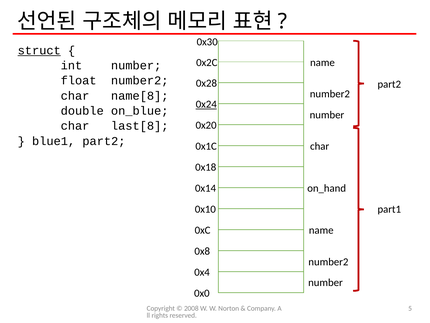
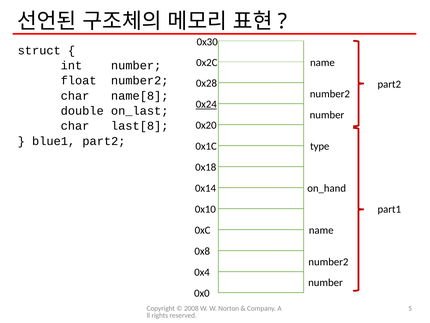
struct underline: present -> none
on_blue: on_blue -> on_last
char at (320, 146): char -> type
